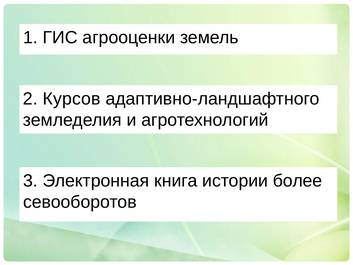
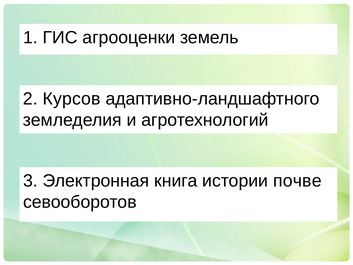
более: более -> почве
